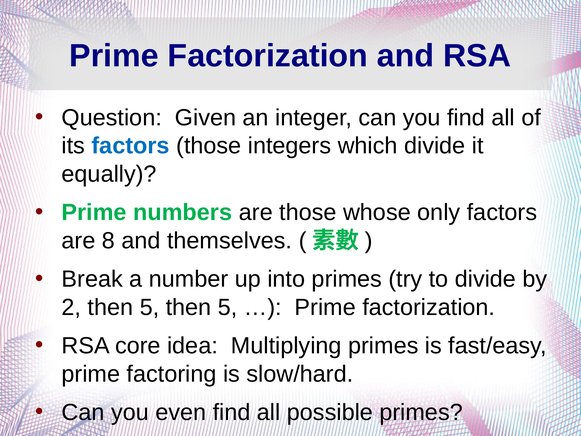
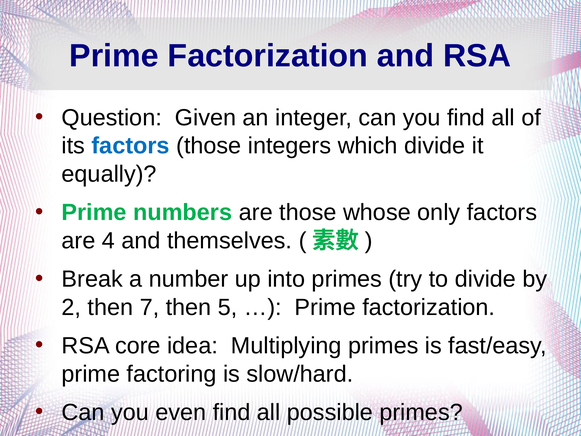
8: 8 -> 4
2 then 5: 5 -> 7
